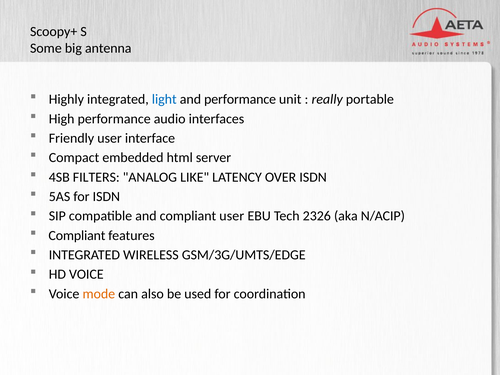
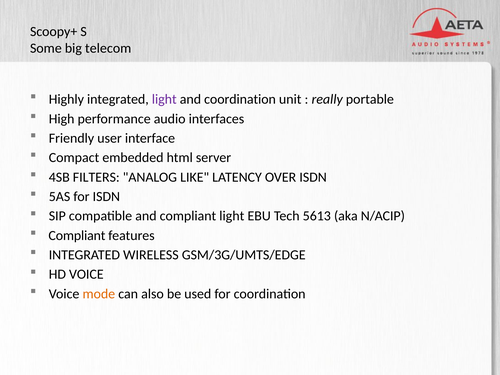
antenna: antenna -> telecom
light at (164, 99) colour: blue -> purple
and performance: performance -> coordination
compliant user: user -> light
2326: 2326 -> 5613
